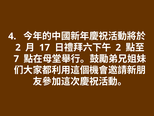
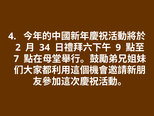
17: 17 -> 34
2 at (118, 47): 2 -> 9
